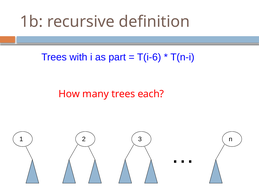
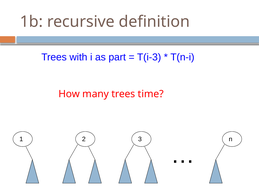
T(i-6: T(i-6 -> T(i-3
each: each -> time
